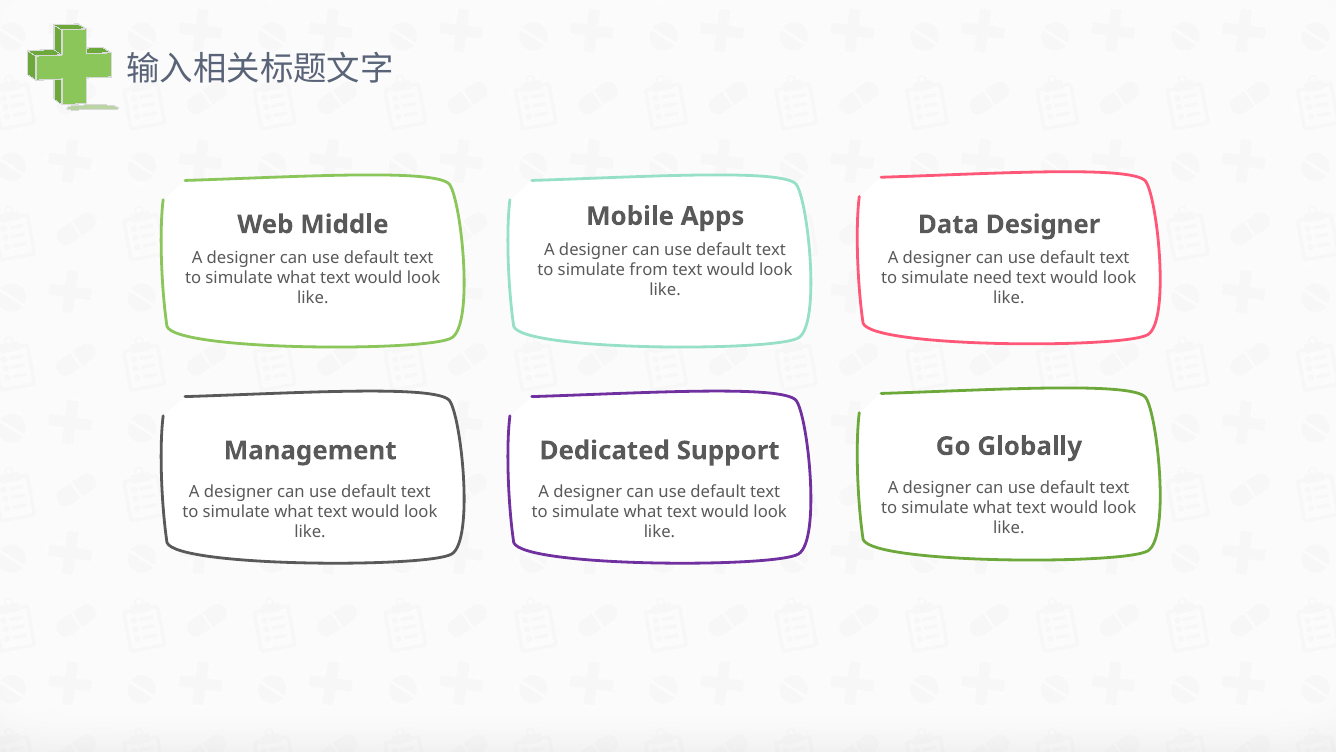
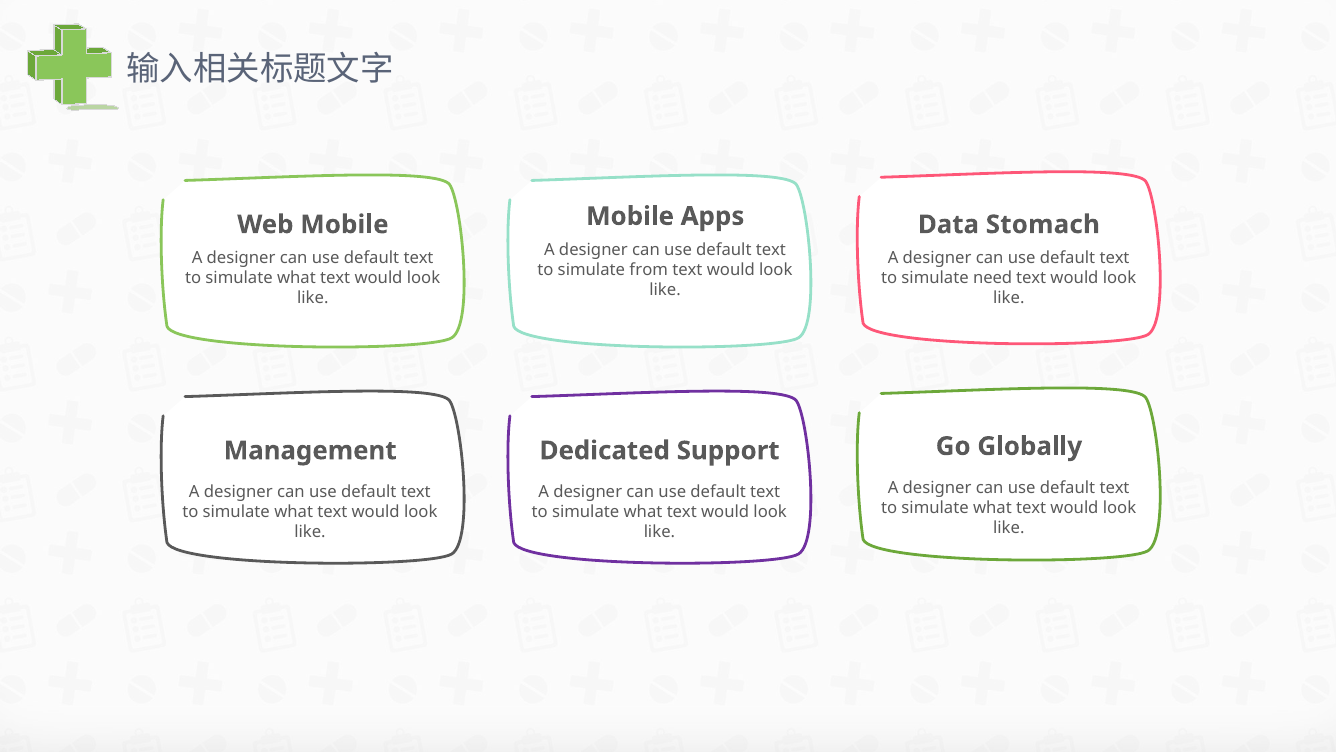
Web Middle: Middle -> Mobile
Data Designer: Designer -> Stomach
